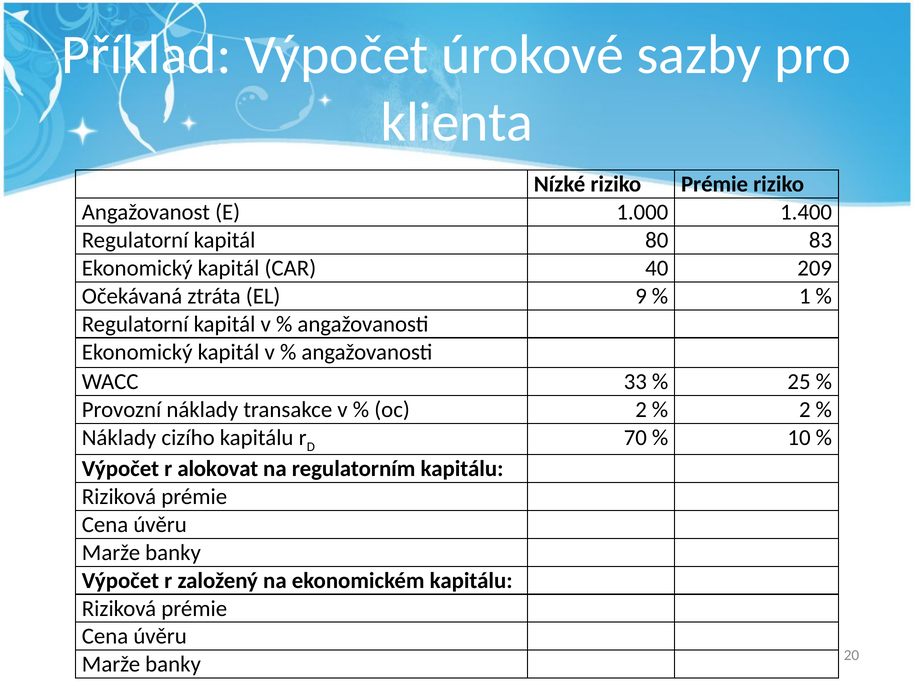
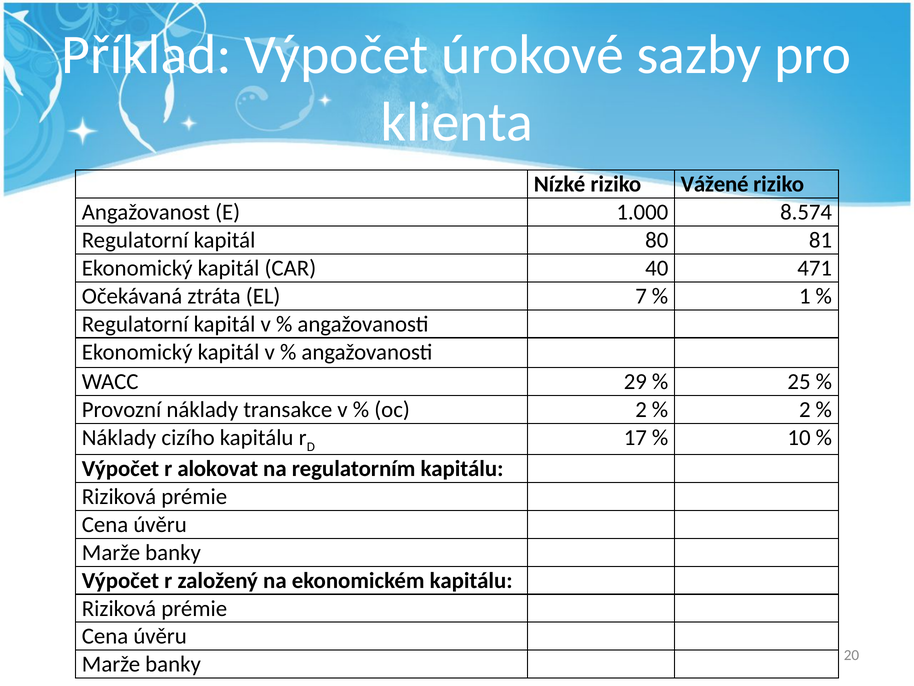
riziko Prémie: Prémie -> Vážené
1.400: 1.400 -> 8.574
83: 83 -> 81
209: 209 -> 471
9: 9 -> 7
33: 33 -> 29
70: 70 -> 17
